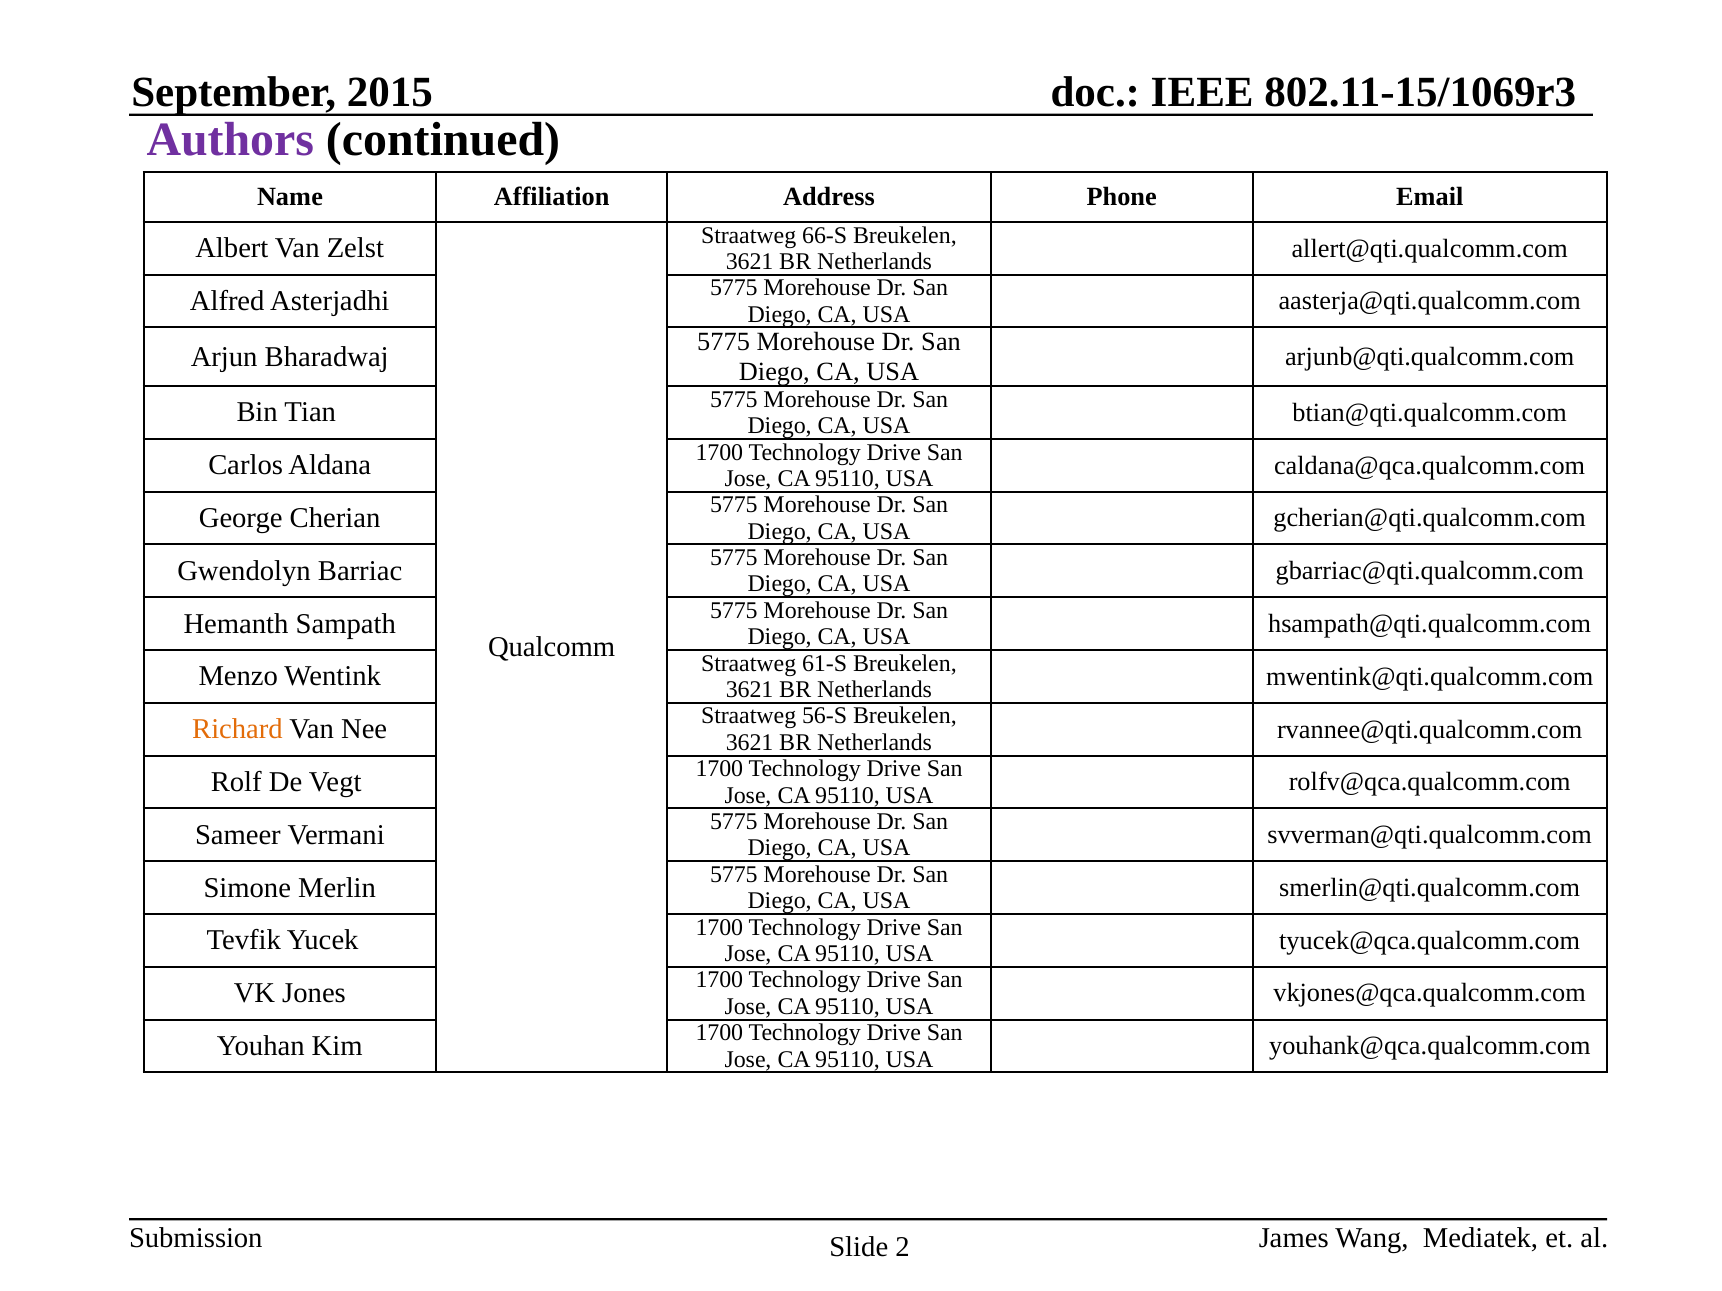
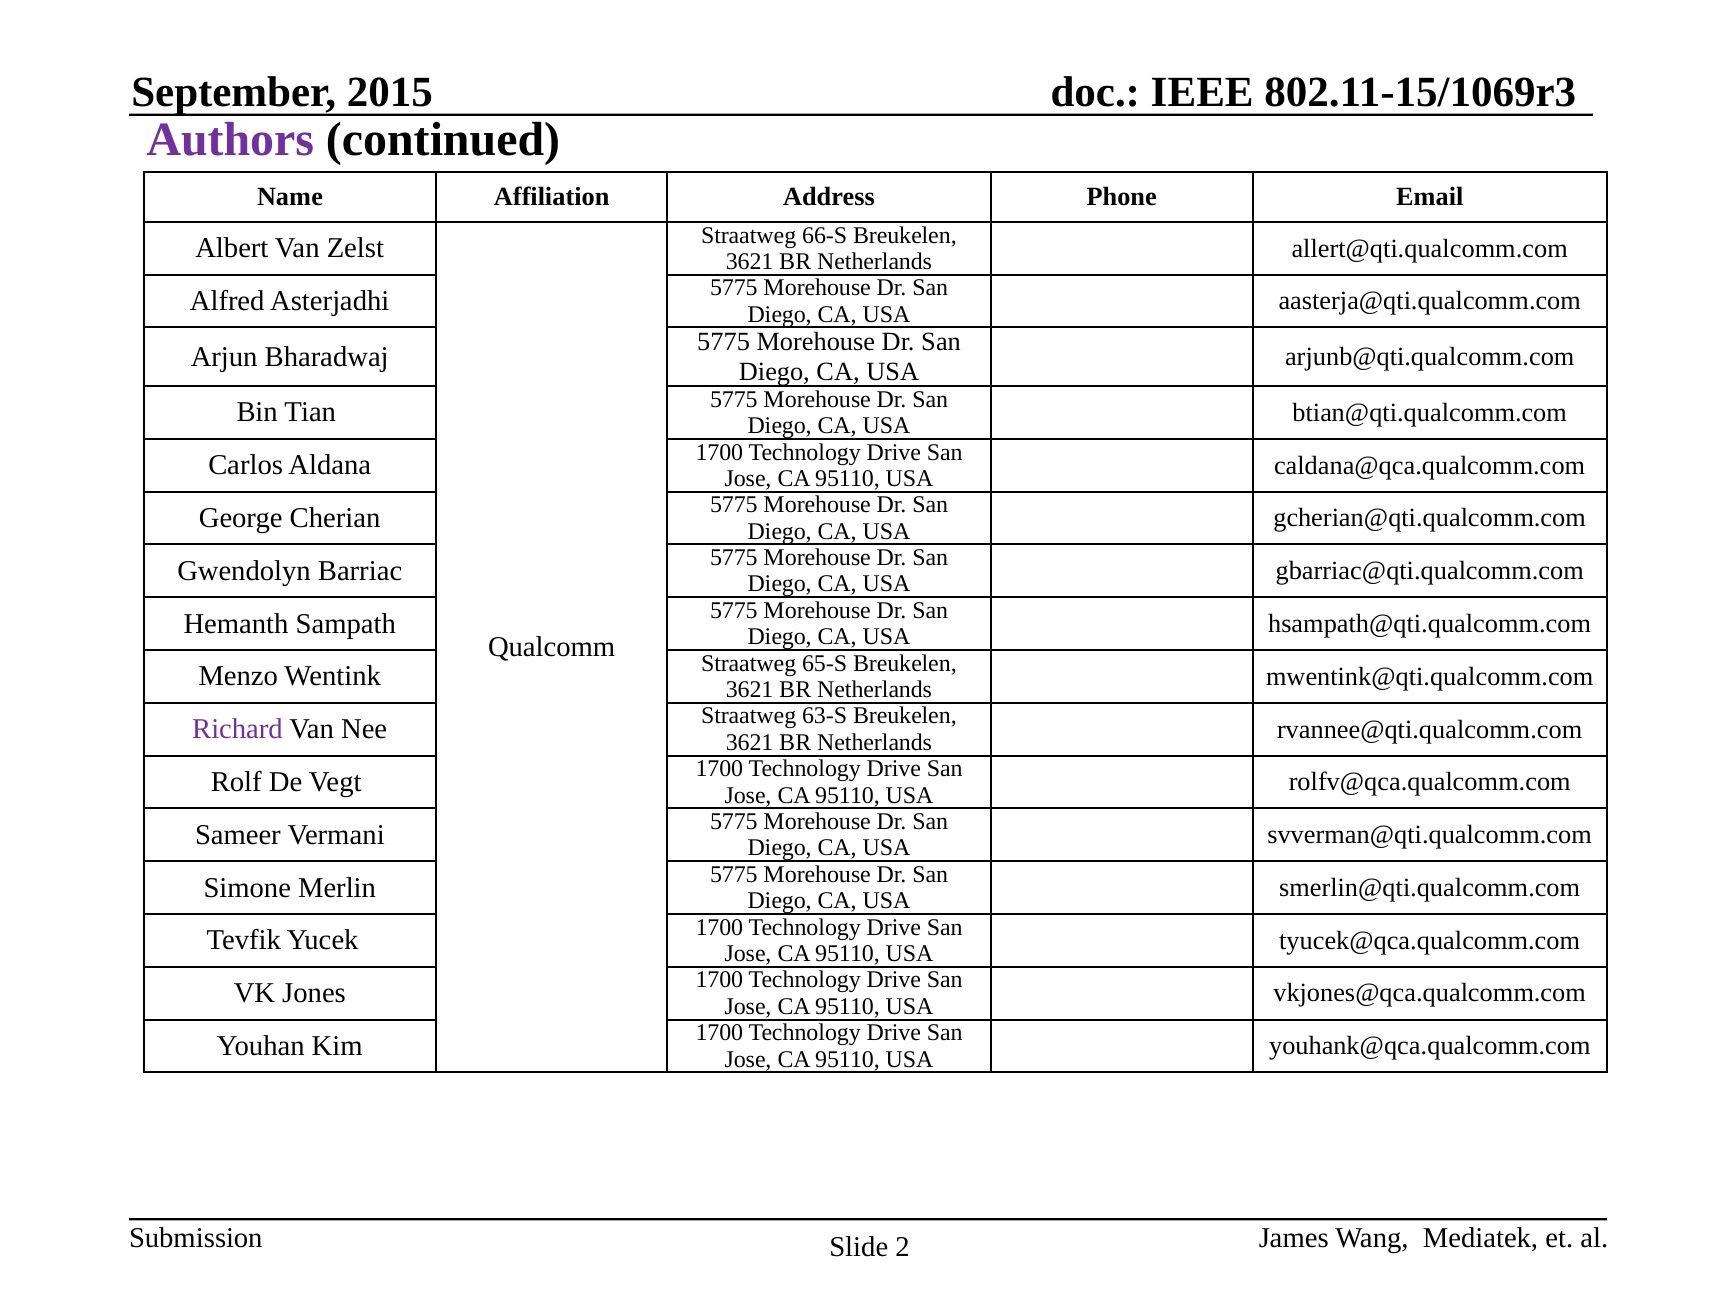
61-S: 61-S -> 65-S
Richard colour: orange -> purple
56-S: 56-S -> 63-S
